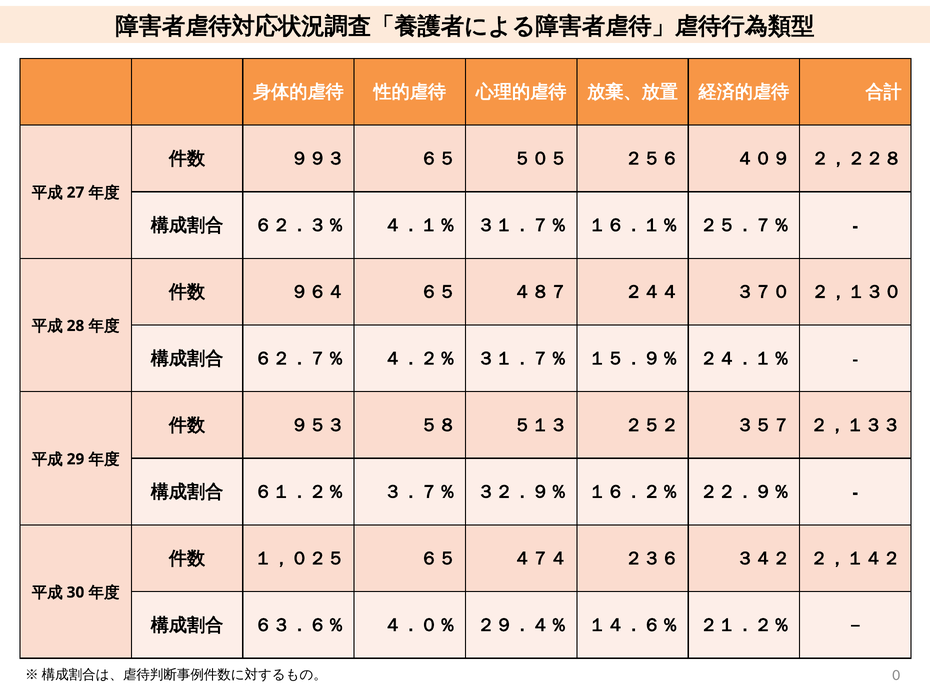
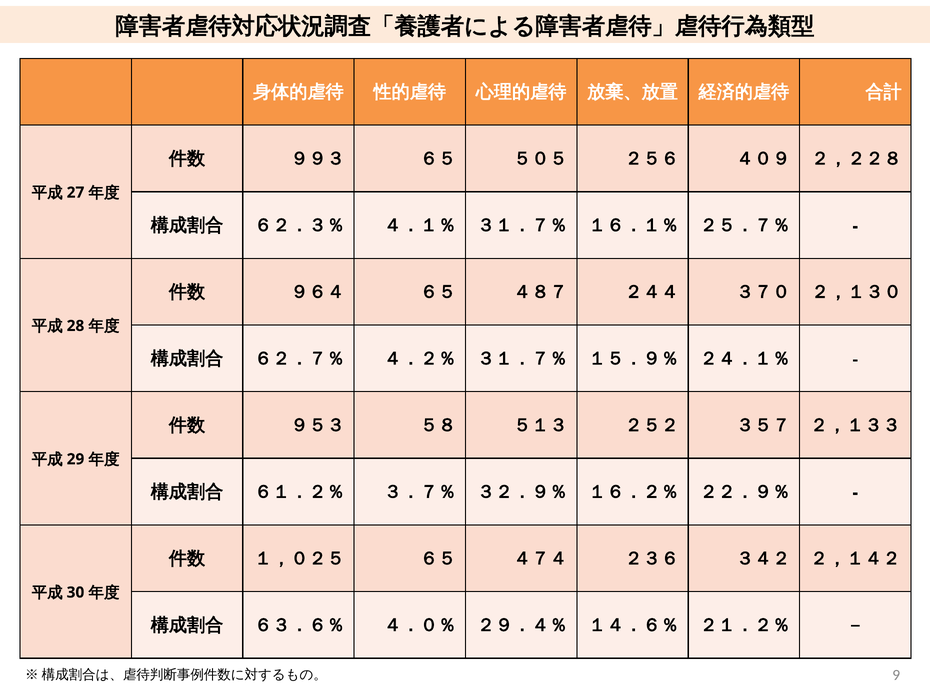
0: 0 -> 9
